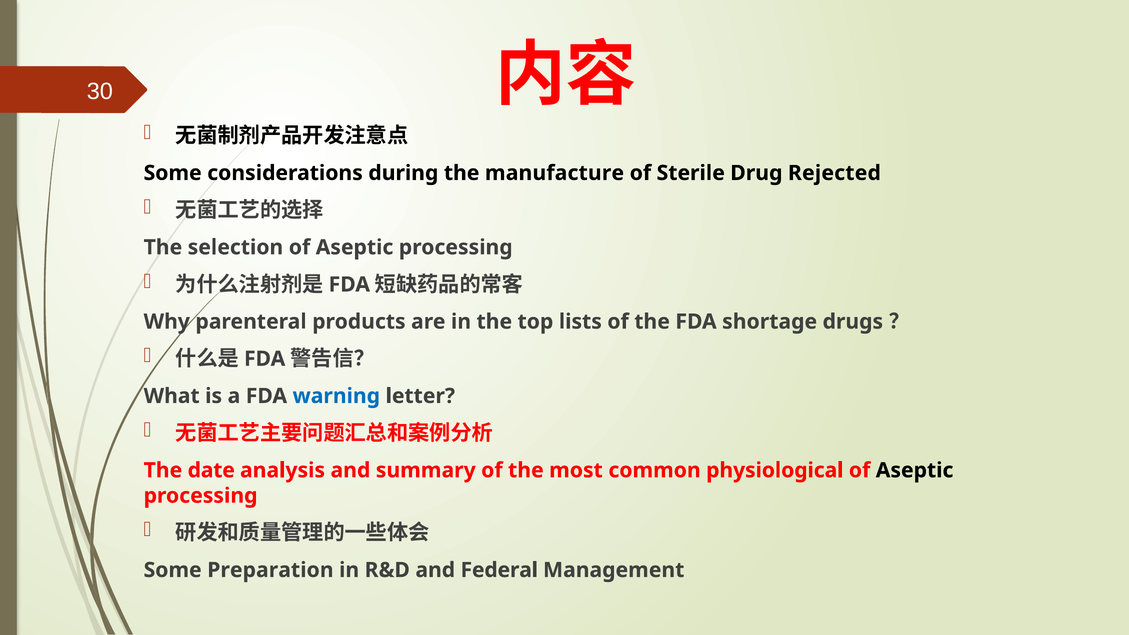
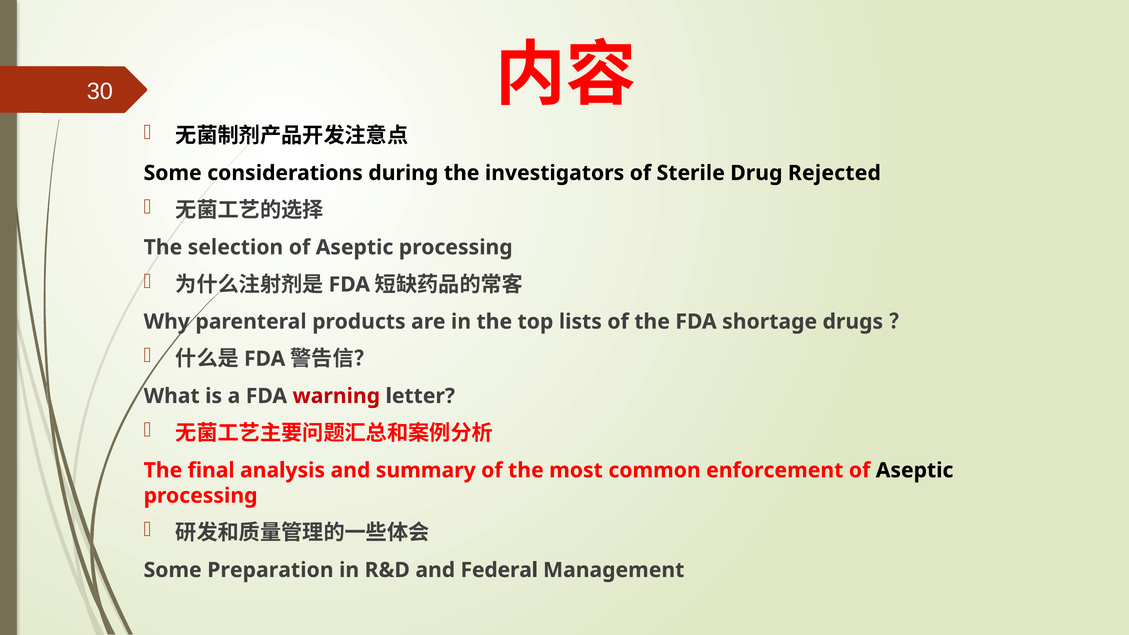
manufacture: manufacture -> investigators
warning colour: blue -> red
date: date -> final
physiological: physiological -> enforcement
